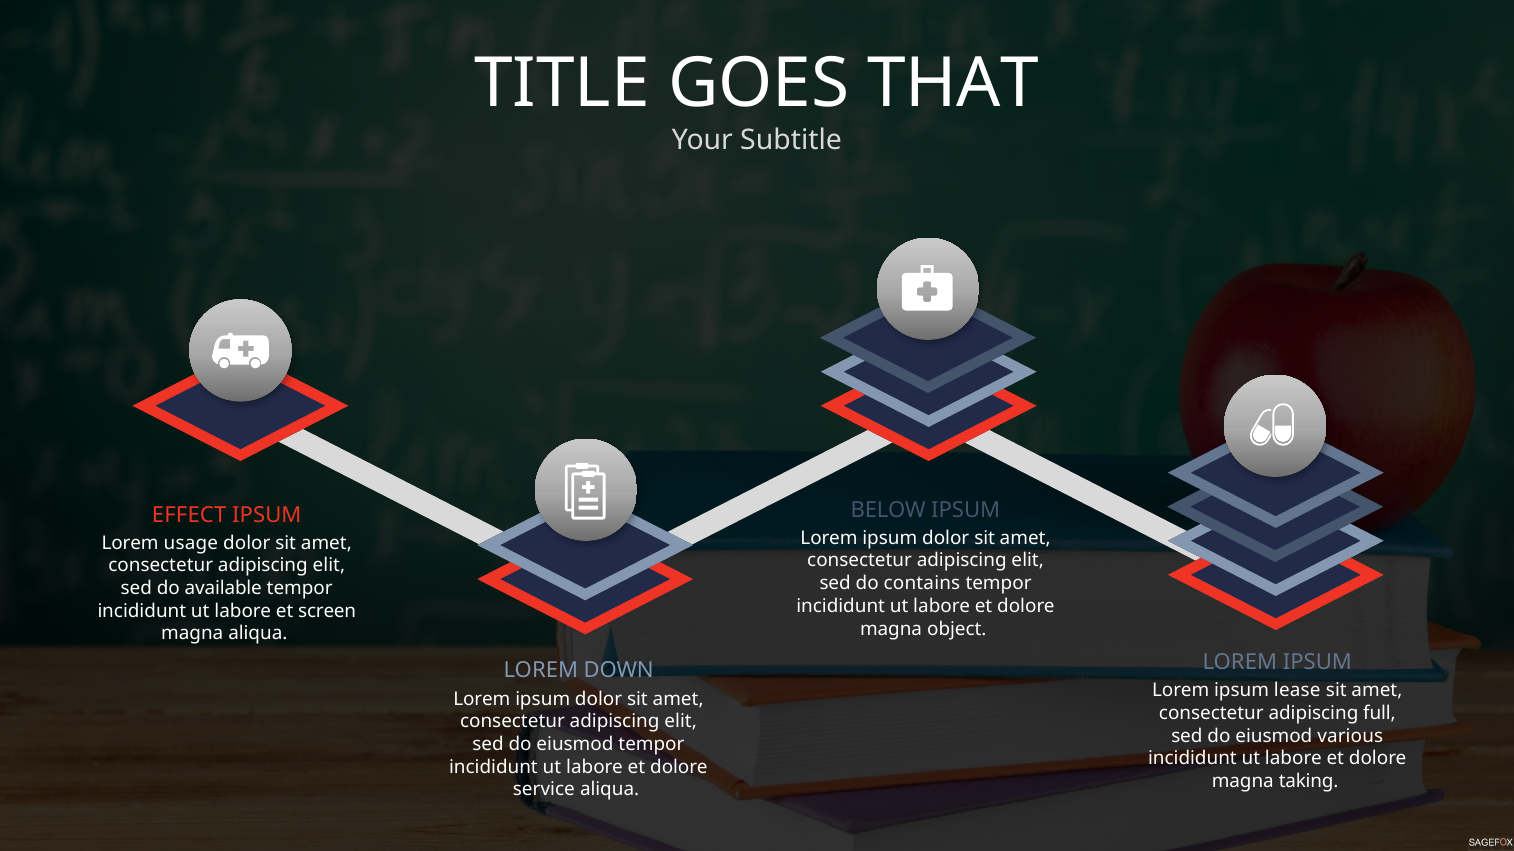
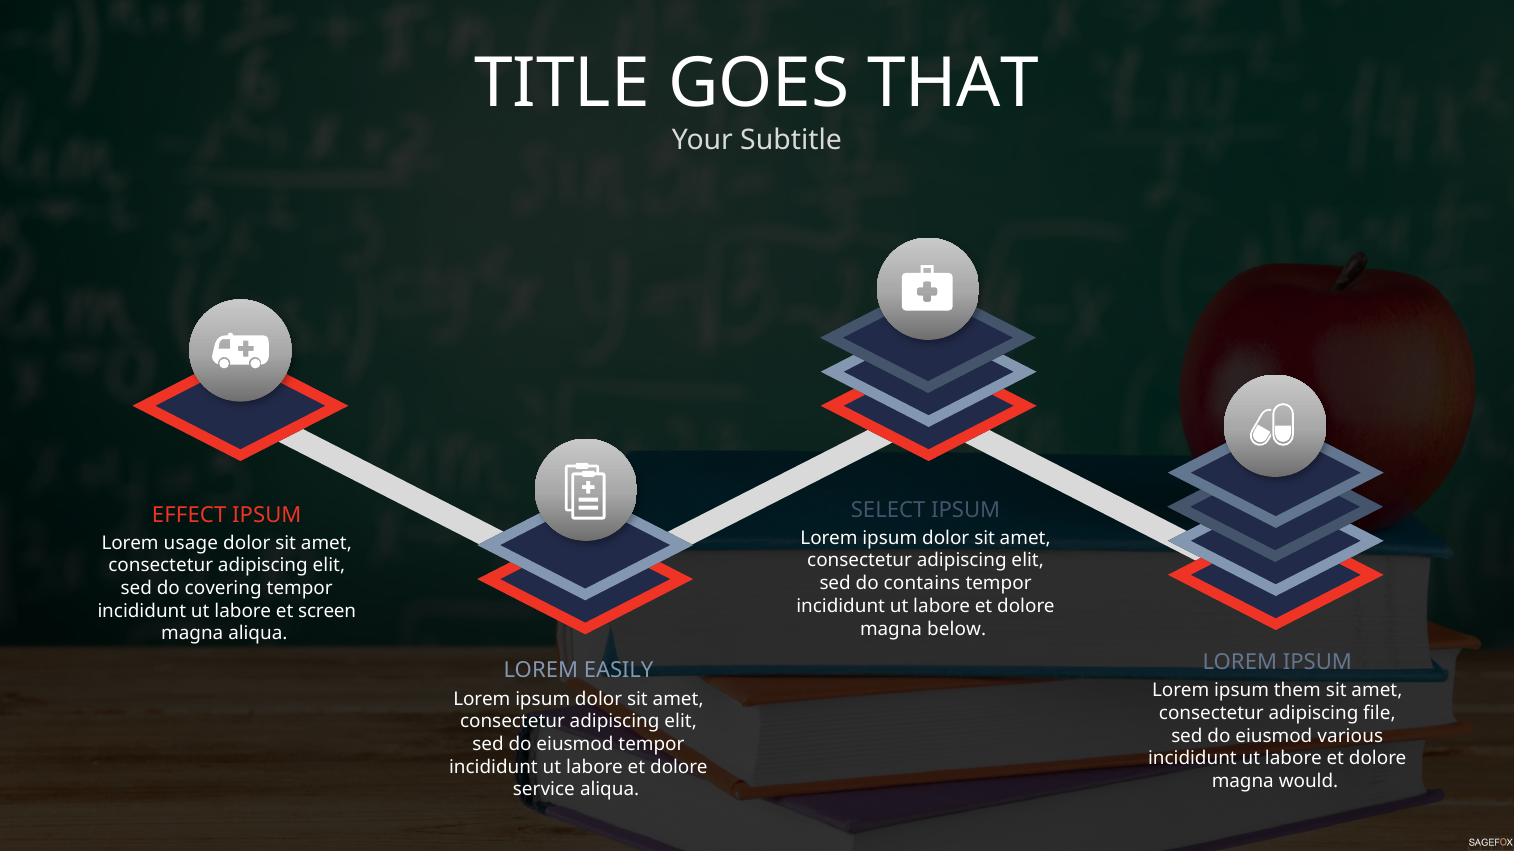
BELOW: BELOW -> SELECT
available: available -> covering
object: object -> below
DOWN: DOWN -> EASILY
lease: lease -> them
full: full -> file
taking: taking -> would
